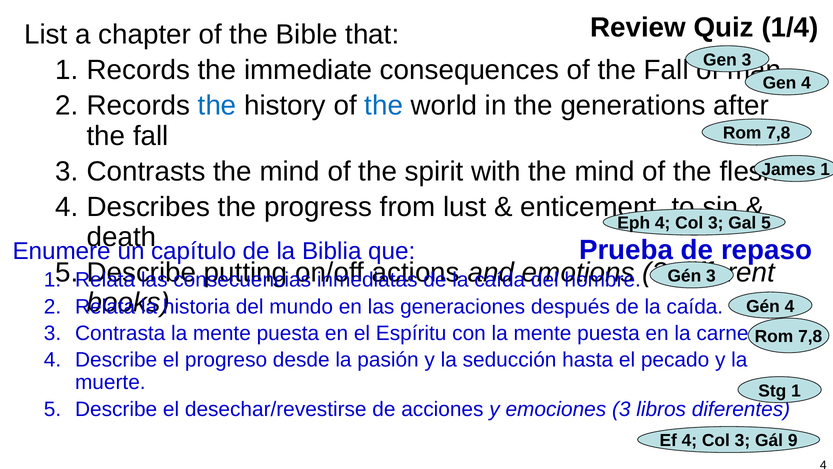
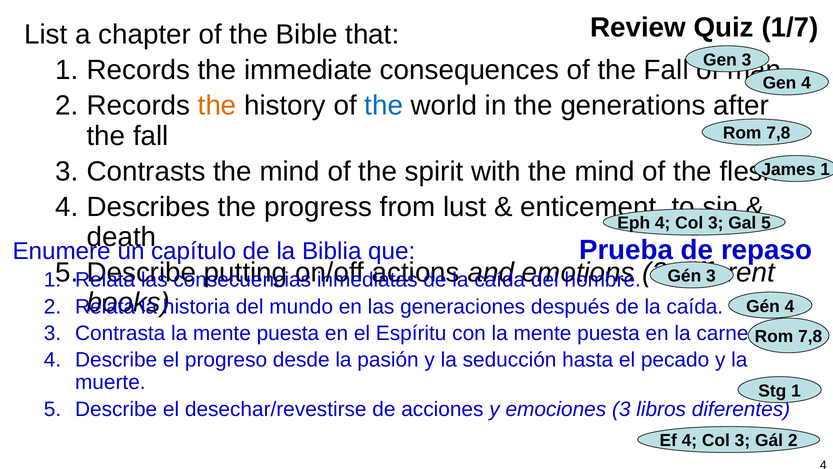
1/4: 1/4 -> 1/7
the at (217, 106) colour: blue -> orange
Gál 9: 9 -> 2
